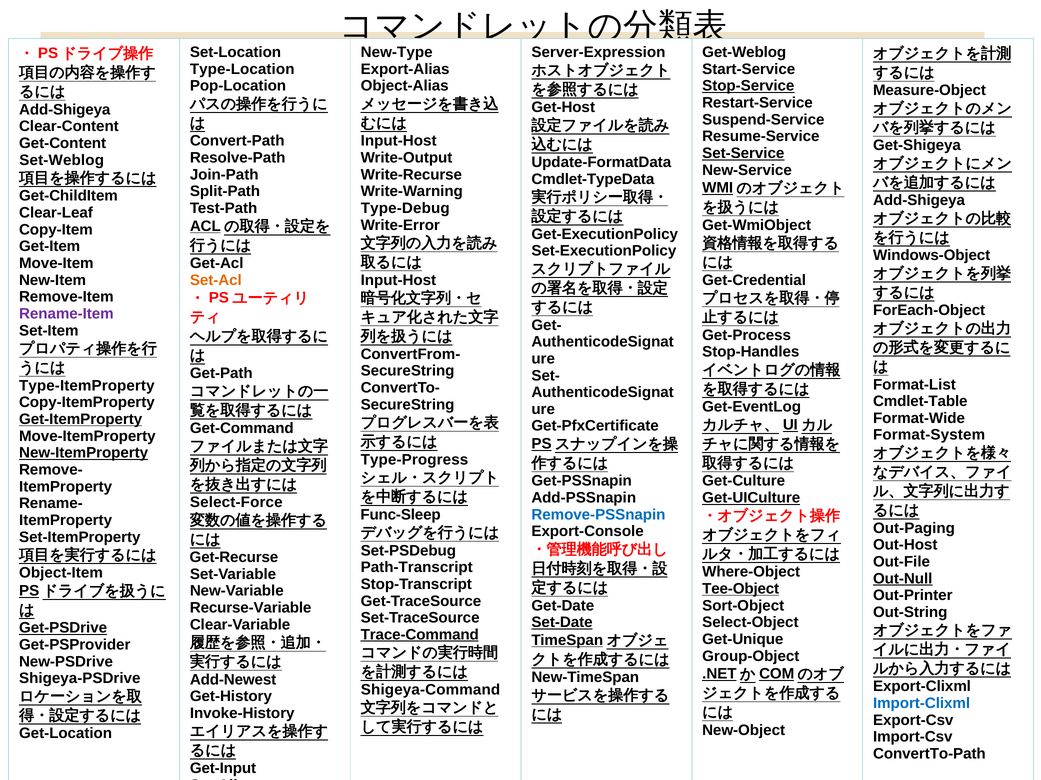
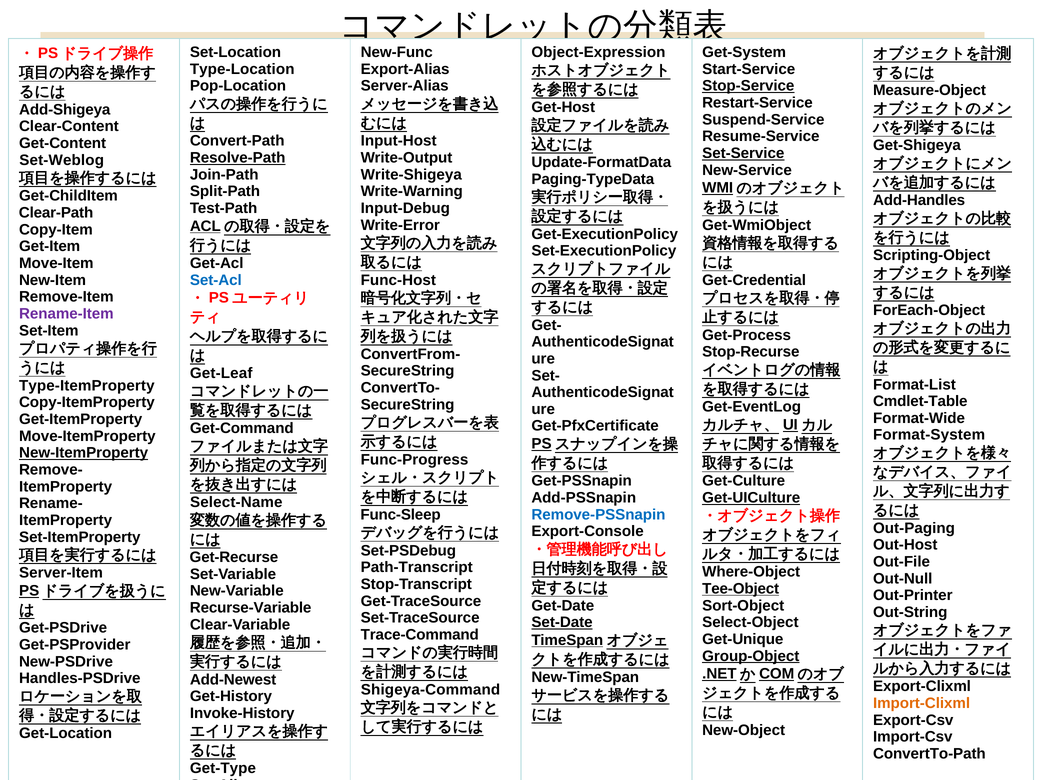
New-Type: New-Type -> New-Func
Server-Expression: Server-Expression -> Object-Expression
Get-Weblog: Get-Weblog -> Get-System
Object-Alias: Object-Alias -> Server-Alias
Resolve-Path underline: none -> present
Write-Recurse: Write-Recurse -> Write-Shigeya
Cmdlet-TypeData: Cmdlet-TypeData -> Paging-TypeData
Add-Shigeya at (919, 201): Add-Shigeya -> Add-Handles
Type-Debug: Type-Debug -> Input-Debug
Clear-Leaf: Clear-Leaf -> Clear-Path
Windows-Object: Windows-Object -> Scripting-Object
Set-Acl colour: orange -> blue
Input-Host at (398, 280): Input-Host -> Func-Host
Stop-Handles: Stop-Handles -> Stop-Recurse
Get-Path: Get-Path -> Get-Leaf
Get-ItemProperty underline: present -> none
Type-Progress: Type-Progress -> Func-Progress
Select-Force: Select-Force -> Select-Name
Object-Item: Object-Item -> Server-Item
Out-Null underline: present -> none
Get-PSDrive underline: present -> none
Trace-Command underline: present -> none
Group-Object underline: none -> present
Shigeya-PSDrive: Shigeya-PSDrive -> Handles-PSDrive
Import-Clixml colour: blue -> orange
Get-Input: Get-Input -> Get-Type
